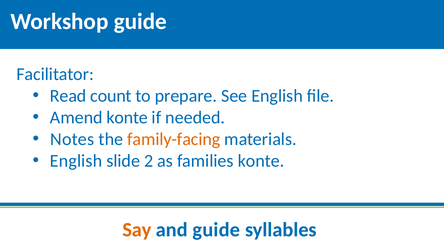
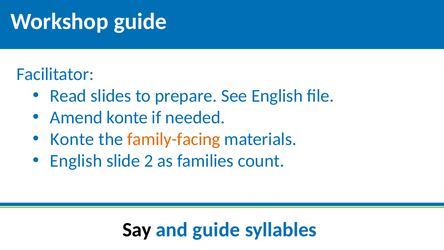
count: count -> slides
Notes at (72, 139): Notes -> Konte
families konte: konte -> count
Say colour: orange -> black
